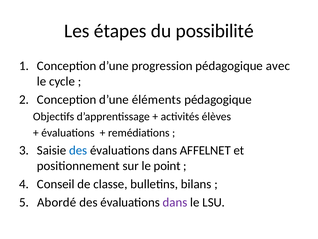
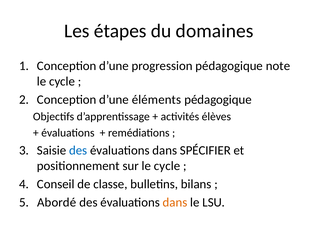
possibilité: possibilité -> domaines
avec: avec -> note
AFFELNET: AFFELNET -> SPÉCIFIER
sur le point: point -> cycle
dans at (175, 202) colour: purple -> orange
